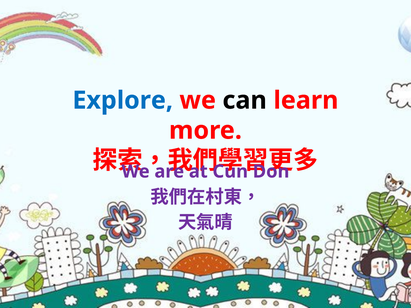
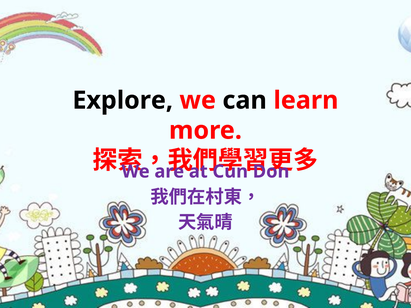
Explore colour: blue -> black
